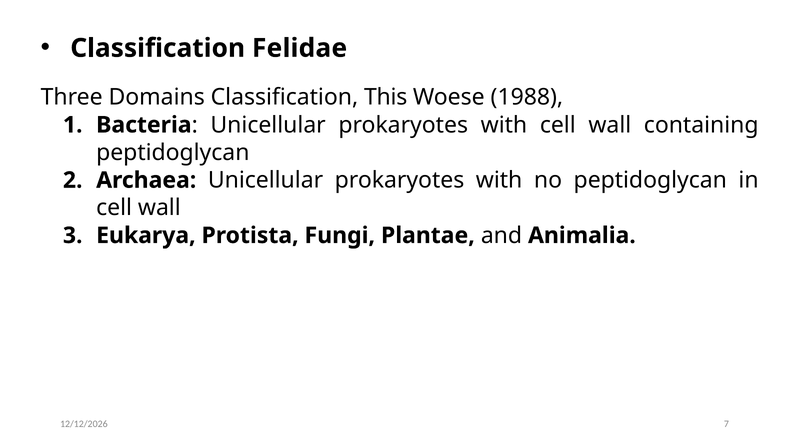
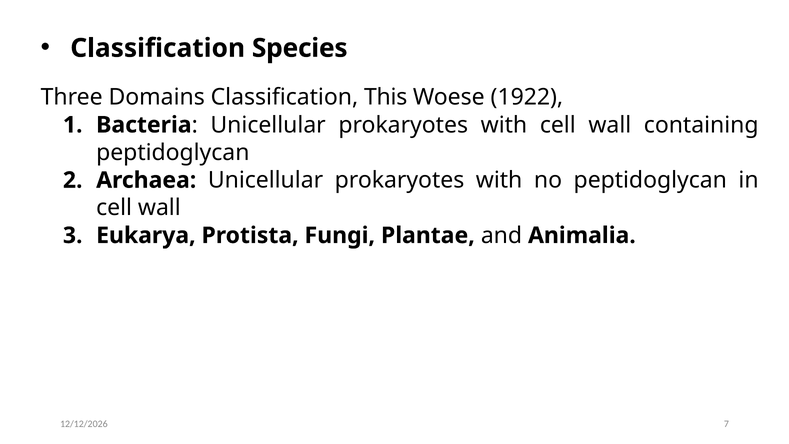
Felidae: Felidae -> Species
1988: 1988 -> 1922
